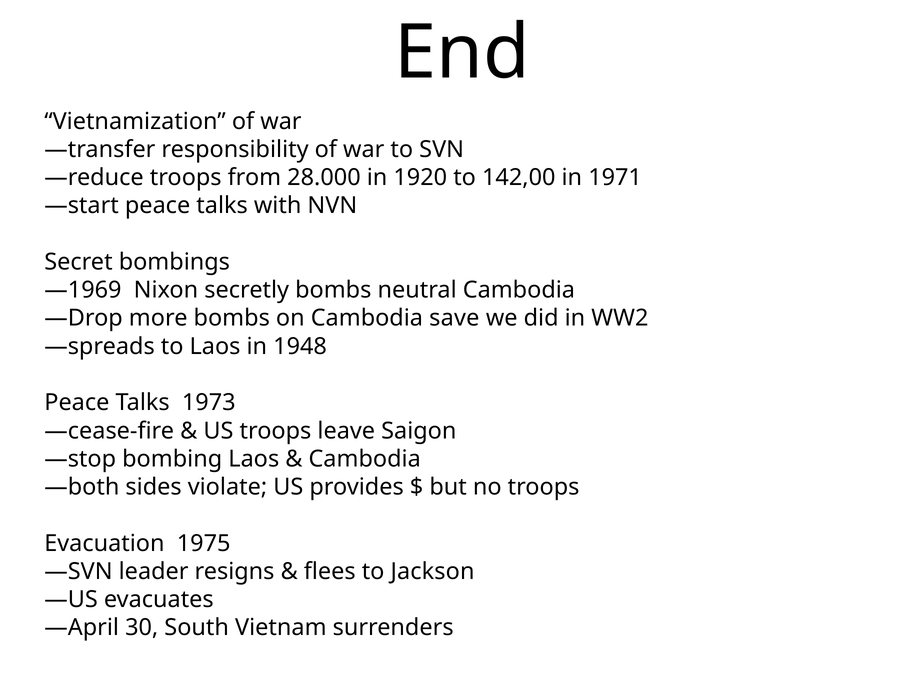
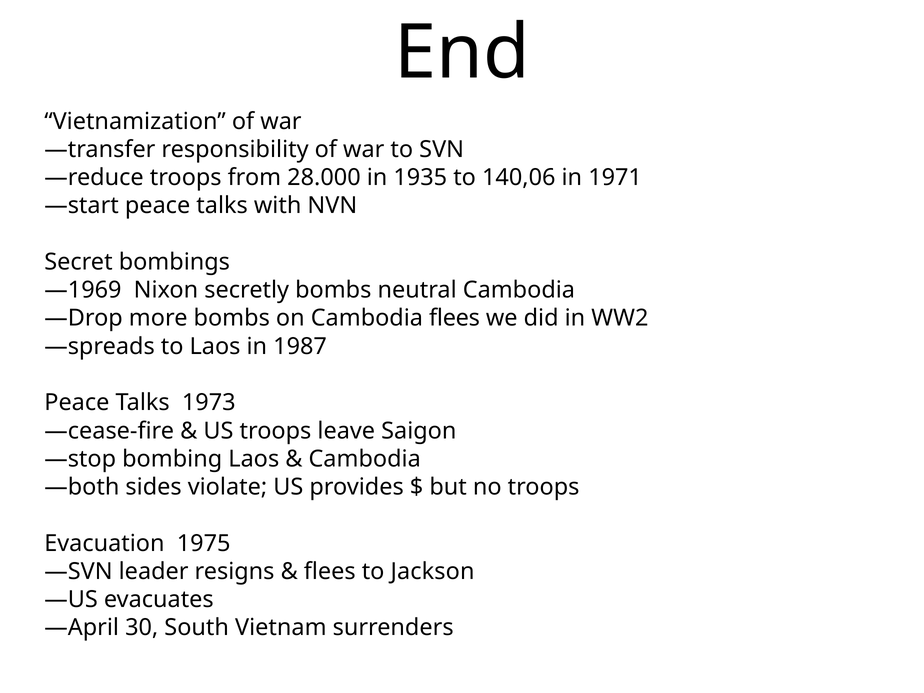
1920: 1920 -> 1935
142,00: 142,00 -> 140,06
Cambodia save: save -> flees
1948: 1948 -> 1987
